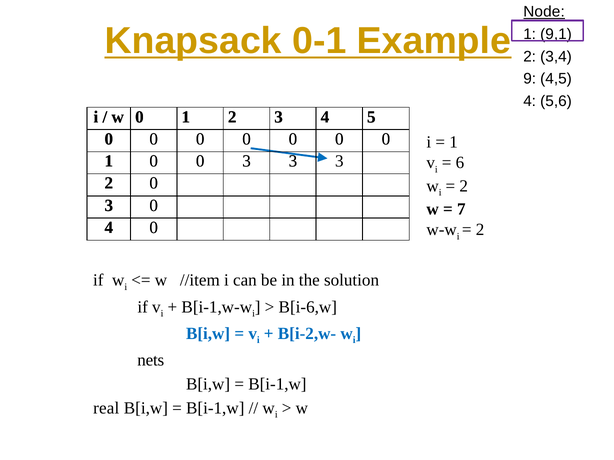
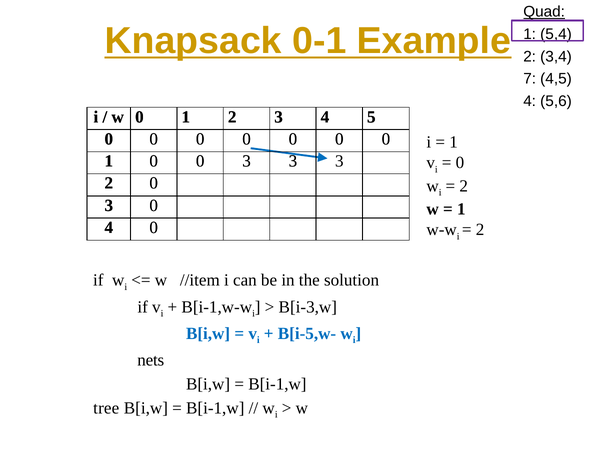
Node: Node -> Quad
9,1: 9,1 -> 5,4
9: 9 -> 7
6 at (460, 163): 6 -> 0
7 at (461, 209): 7 -> 1
B[i-6,w: B[i-6,w -> B[i-3,w
B[i-2,w-: B[i-2,w- -> B[i-5,w-
real: real -> tree
